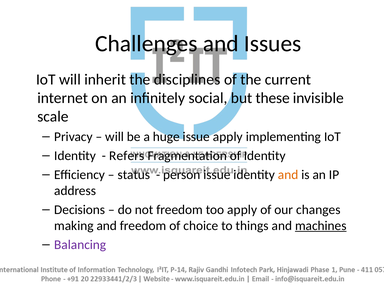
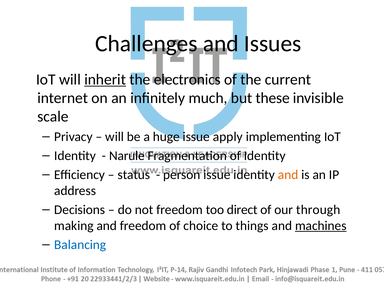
inherit underline: none -> present
disciplines: disciplines -> electronics
social: social -> much
Refers: Refers -> Narule
too apply: apply -> direct
changes: changes -> through
Balancing colour: purple -> blue
